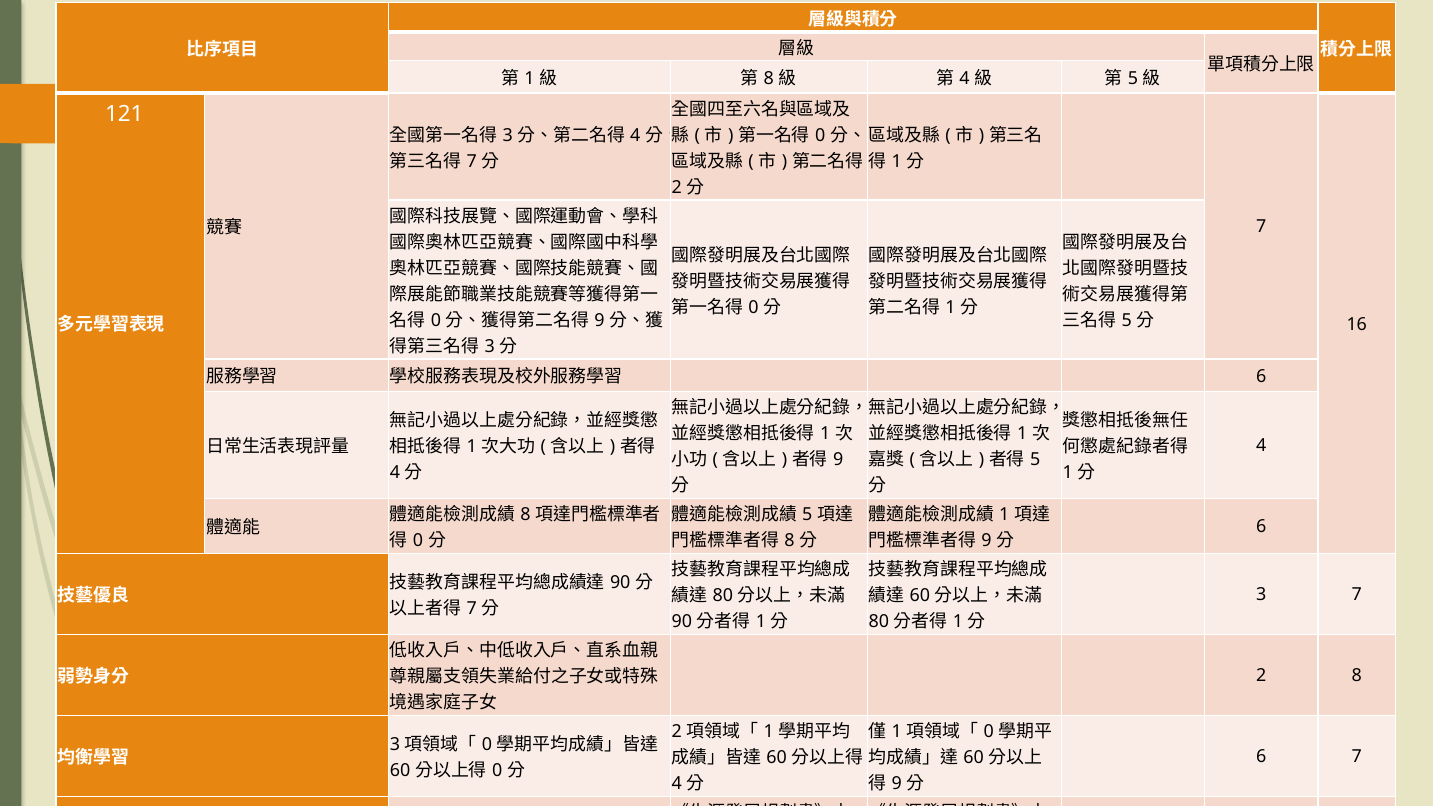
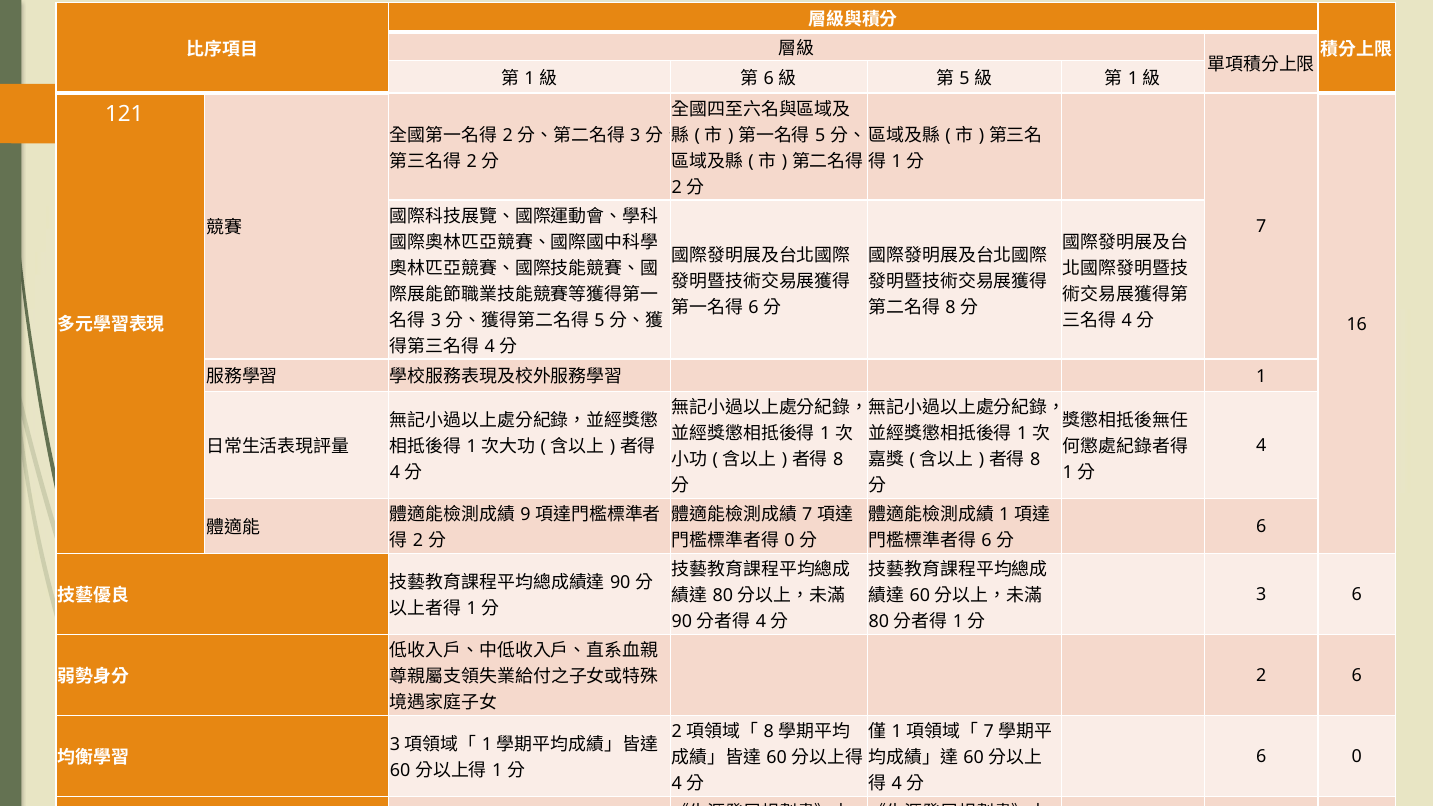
8 at (769, 79): 8 -> 6
4 at (964, 79): 4 -> 5
5 at (1133, 79): 5 -> 1
3 at (508, 135): 3 -> 2
4 at (635, 135): 4 -> 3
0 at (820, 135): 0 -> 5
7 at (472, 161): 7 -> 2
0 at (754, 307): 0 -> 6
1 at (951, 307): 1 -> 8
0 at (436, 320): 0 -> 3
9 at (600, 320): 9 -> 5
5 at (1127, 320): 5 -> 4
3 at (490, 346): 3 -> 4
6 at (1261, 376): 6 -> 1
9 at (838, 460): 9 -> 8
5 at (1035, 460): 5 -> 8
8 at (526, 515): 8 -> 9
5 at (807, 515): 5 -> 7
0 at (418, 541): 0 -> 2
8 at (789, 541): 8 -> 0
9 at (986, 541): 9 -> 6
3 7: 7 -> 6
7 at (472, 609): 7 -> 1
1 at (761, 622): 1 -> 4
2 8: 8 -> 6
0 at (989, 732): 0 -> 7
1 at (769, 732): 1 -> 8
0 at (487, 745): 0 -> 1
6 7: 7 -> 0
0 at (497, 771): 0 -> 1
9 at (897, 784): 9 -> 4
